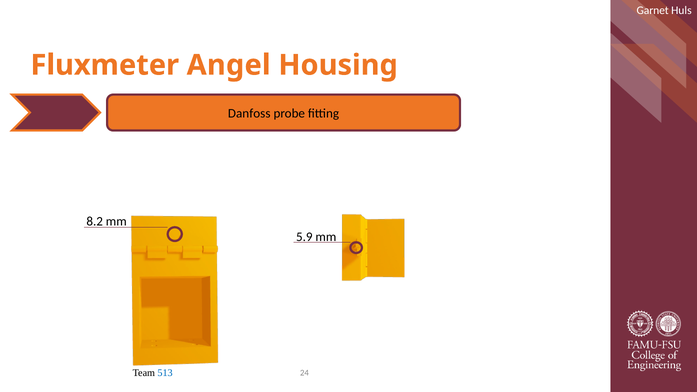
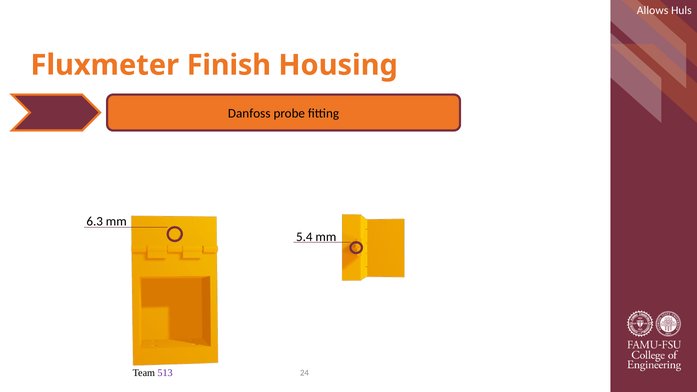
Garnet: Garnet -> Allows
Angel: Angel -> Finish
8.2: 8.2 -> 6.3
5.9: 5.9 -> 5.4
513 colour: blue -> purple
